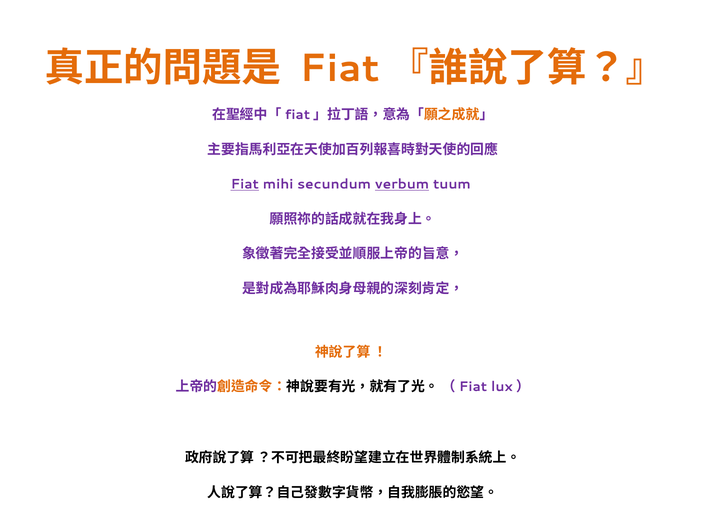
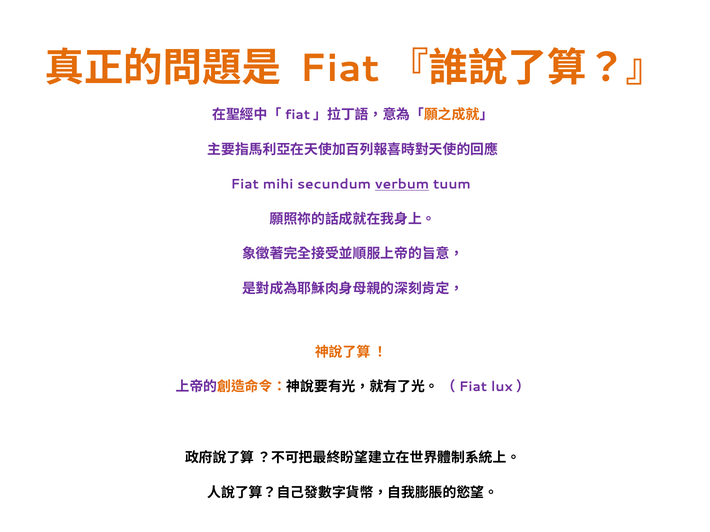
Fiat underline: present -> none
